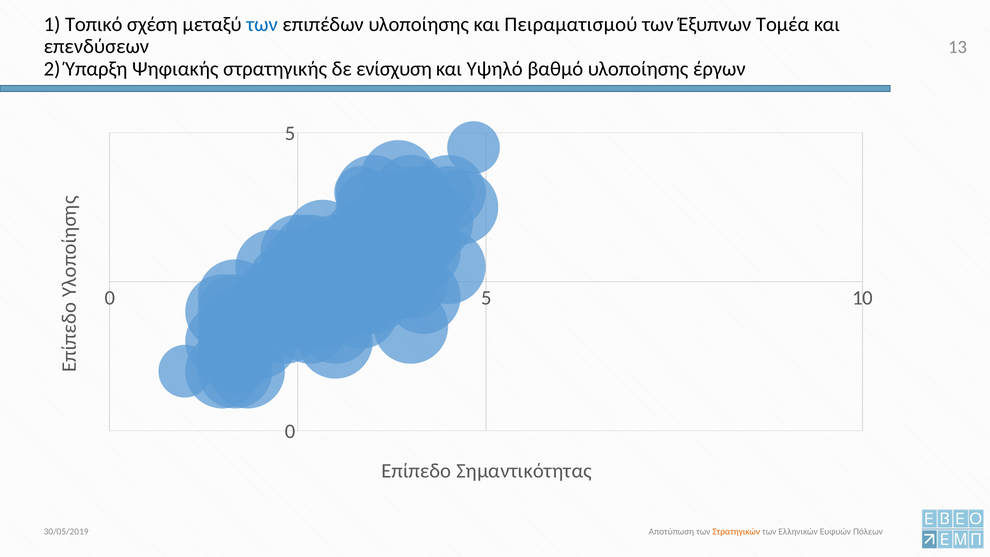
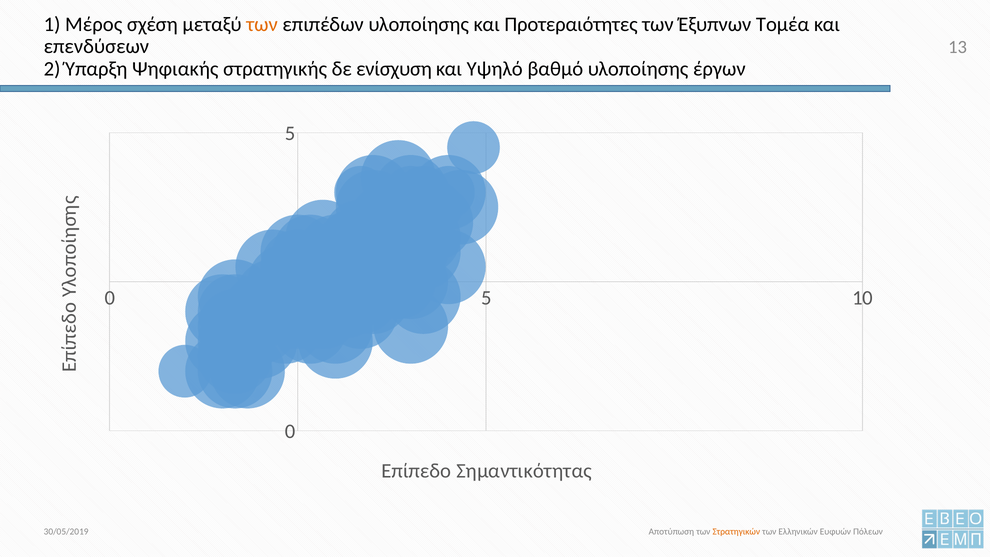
Τοπικό: Τοπικό -> Μέρος
των at (262, 24) colour: blue -> orange
Πειραματισμού: Πειραματισμού -> Προτεραιότητες
